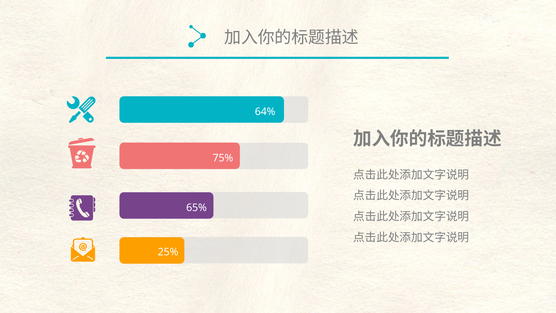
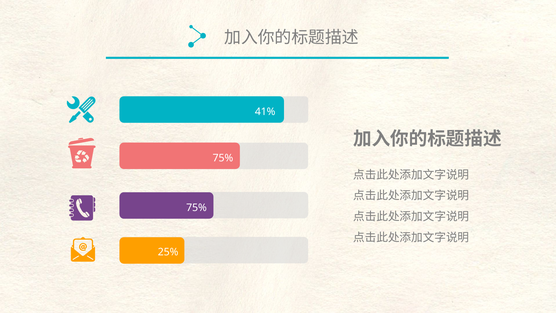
64%: 64% -> 41%
65% at (196, 208): 65% -> 75%
